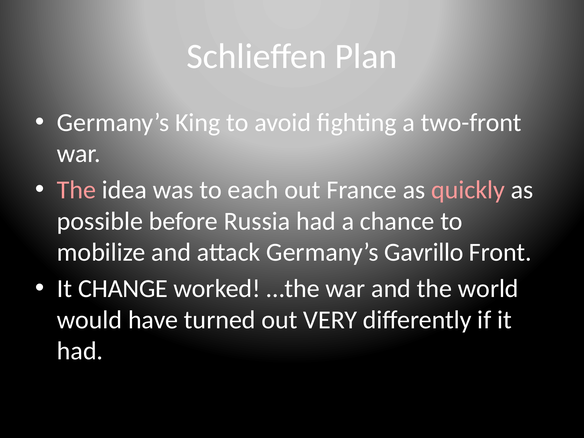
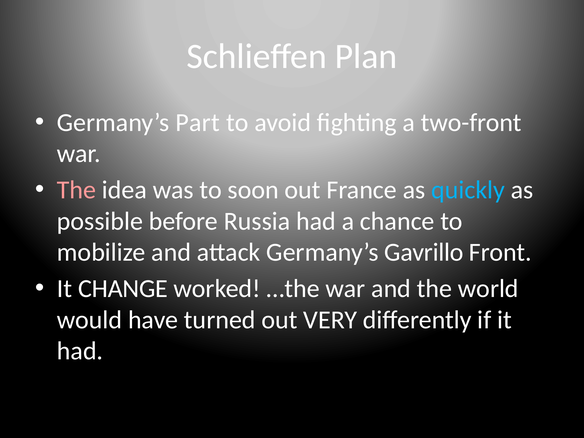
King: King -> Part
each: each -> soon
quickly colour: pink -> light blue
